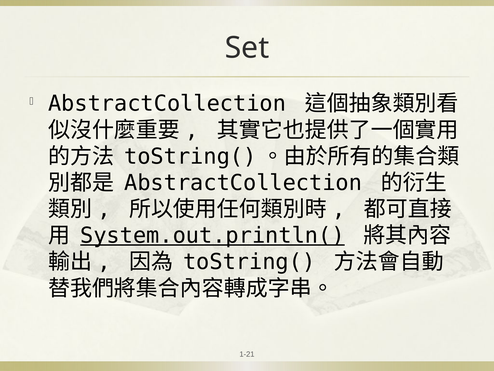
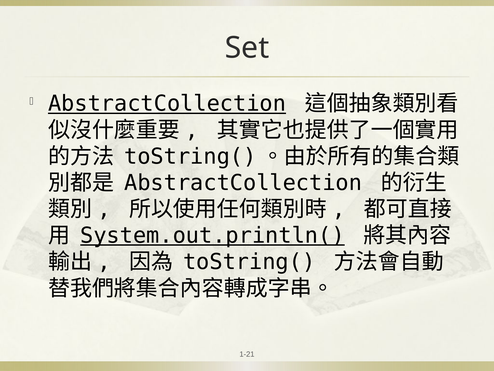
AbstractCollection at (167, 104) underline: none -> present
